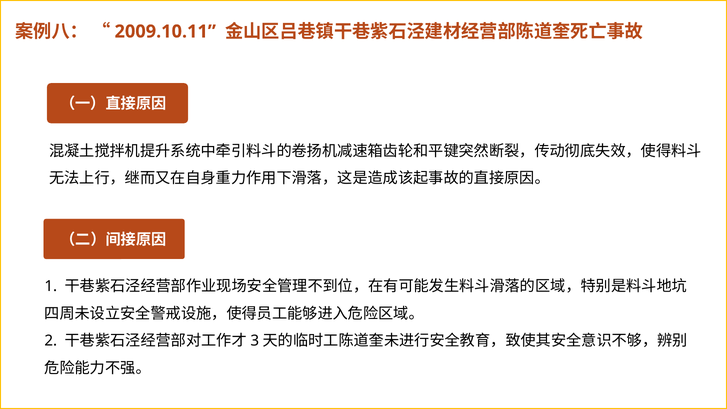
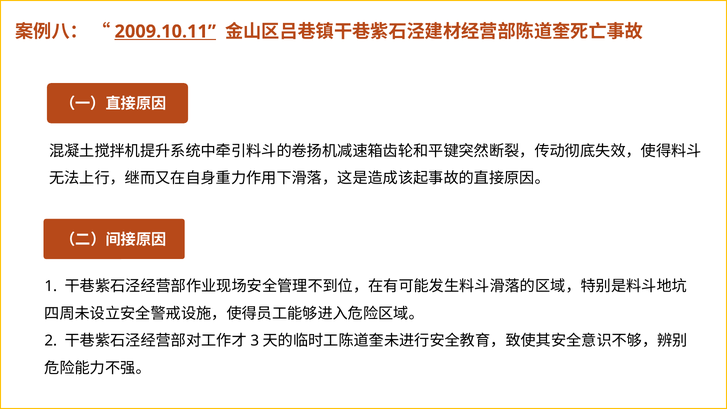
2009.10.11 underline: none -> present
